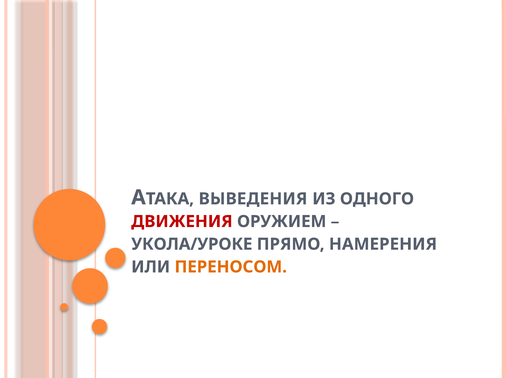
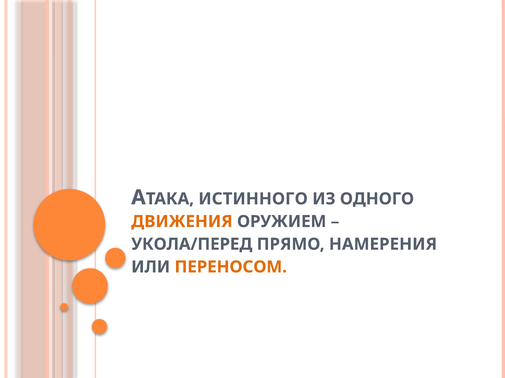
ВЫВЕДЕНИЯ: ВЫВЕДЕНИЯ -> ИСТИННОГО
ДВИЖЕНИЯ colour: red -> orange
УКОЛА/УРОКЕ: УКОЛА/УРОКЕ -> УКОЛА/ПЕРЕД
